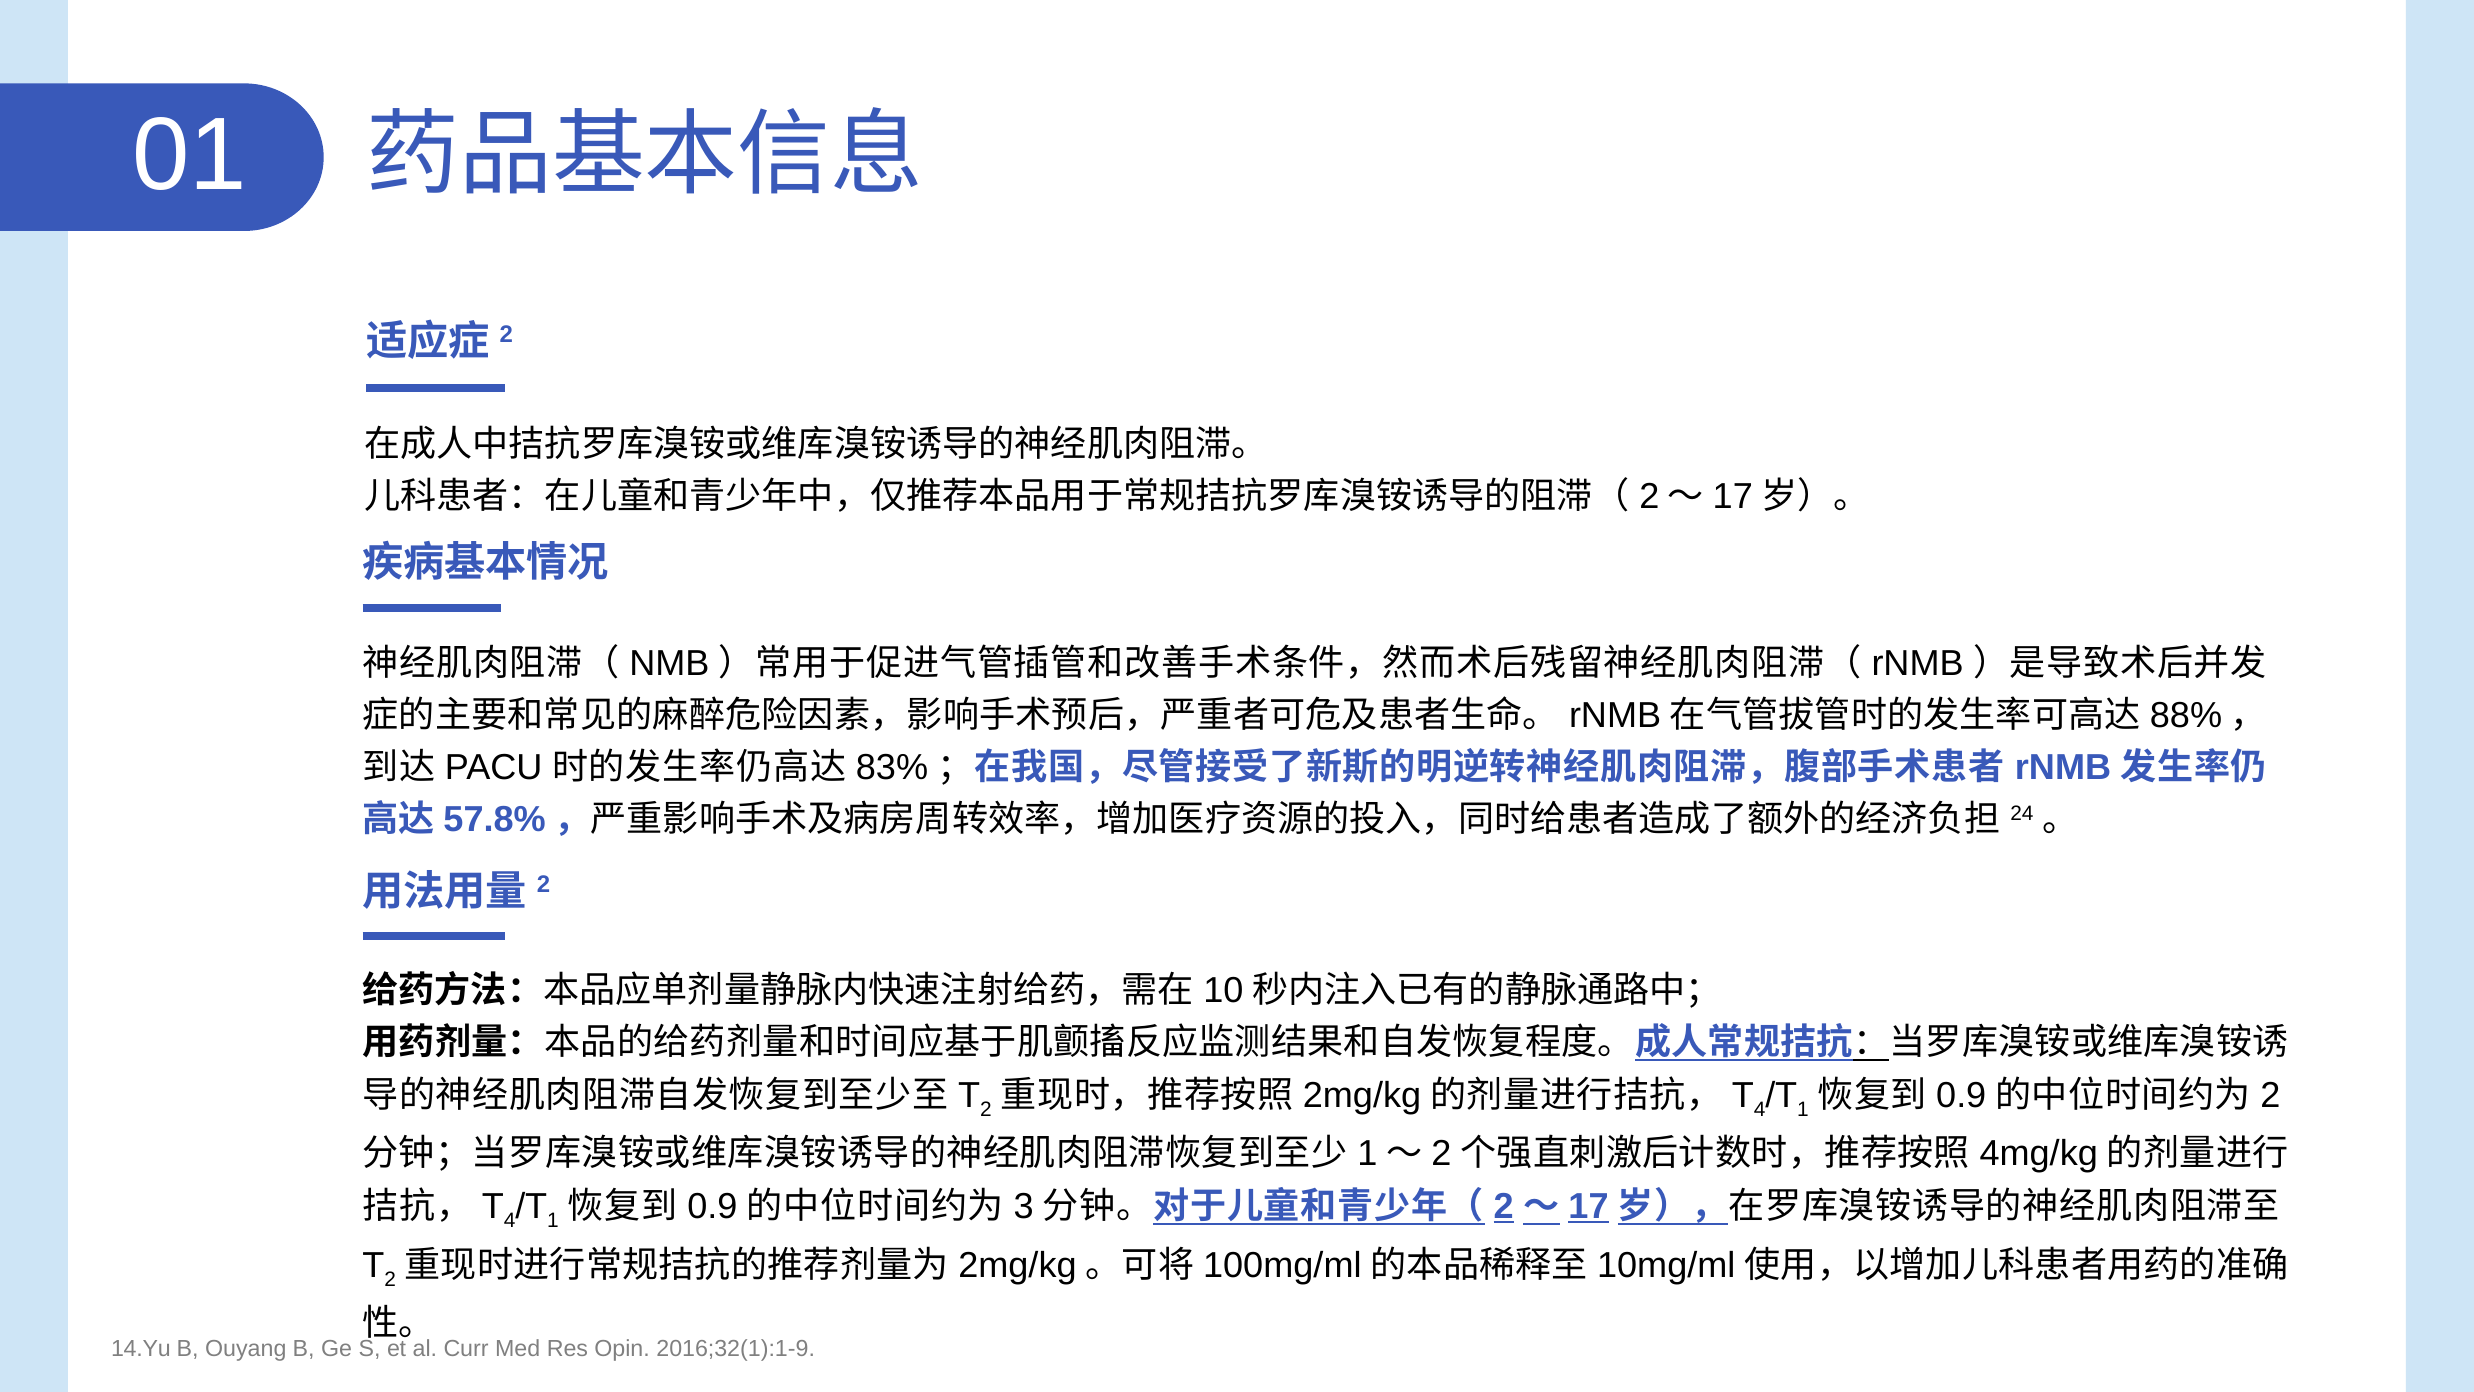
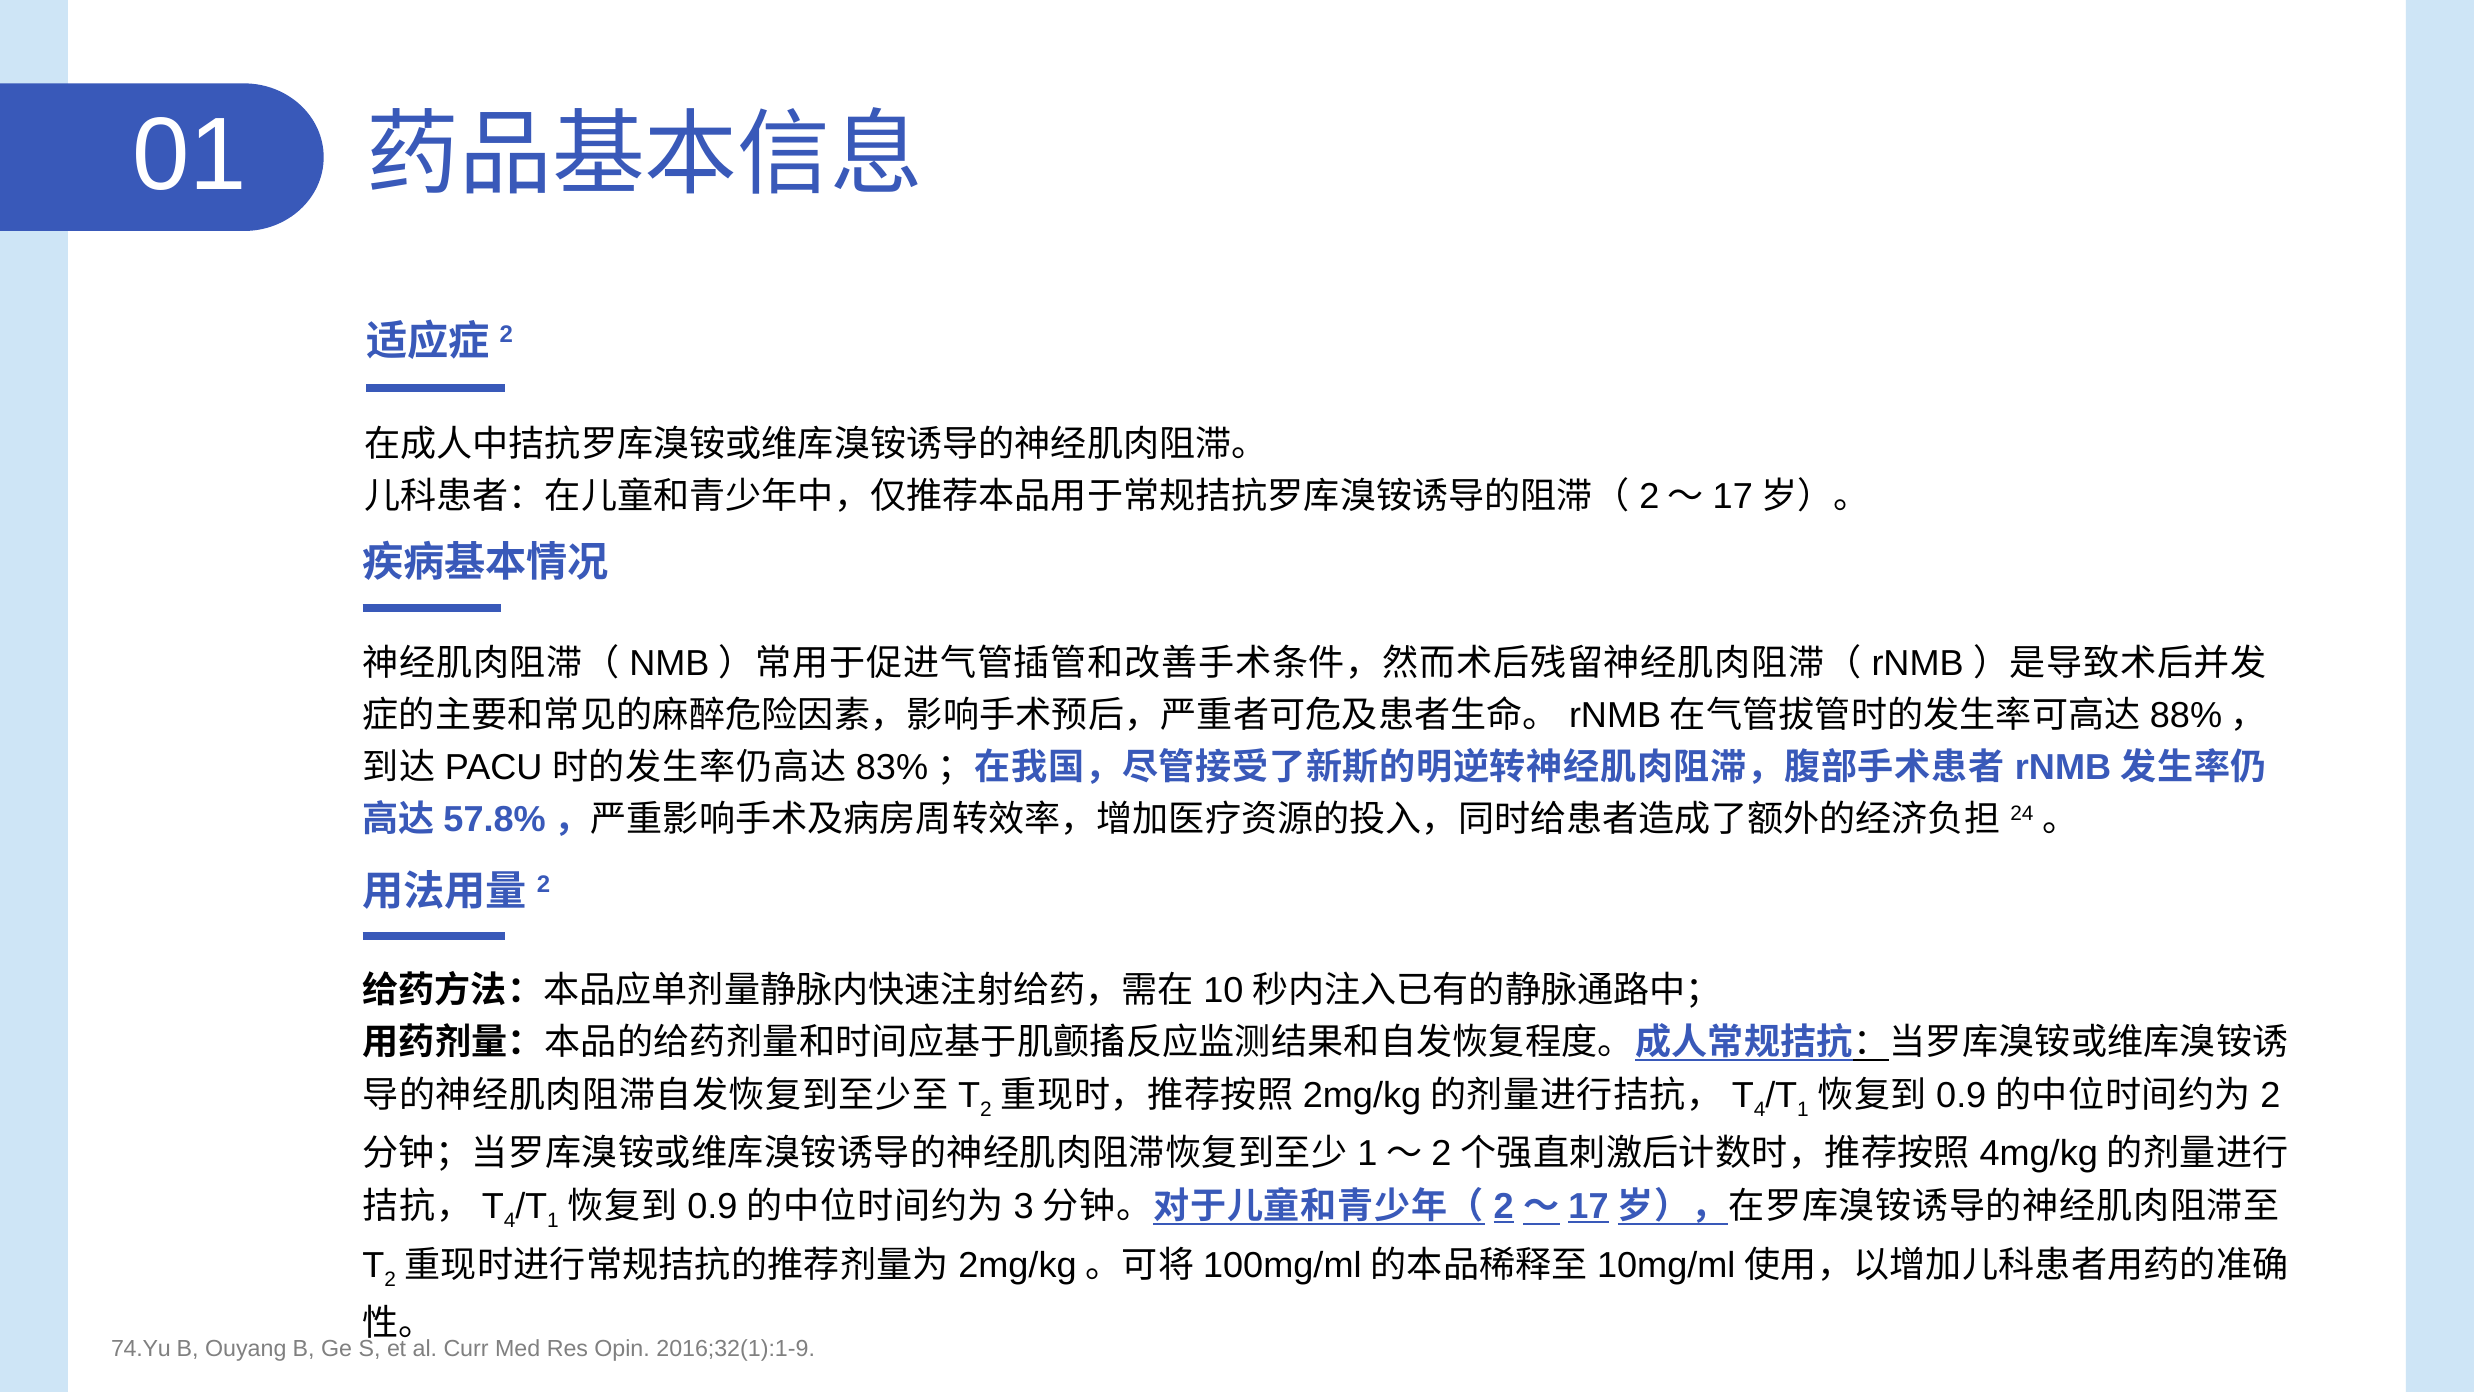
14.Yu: 14.Yu -> 74.Yu
